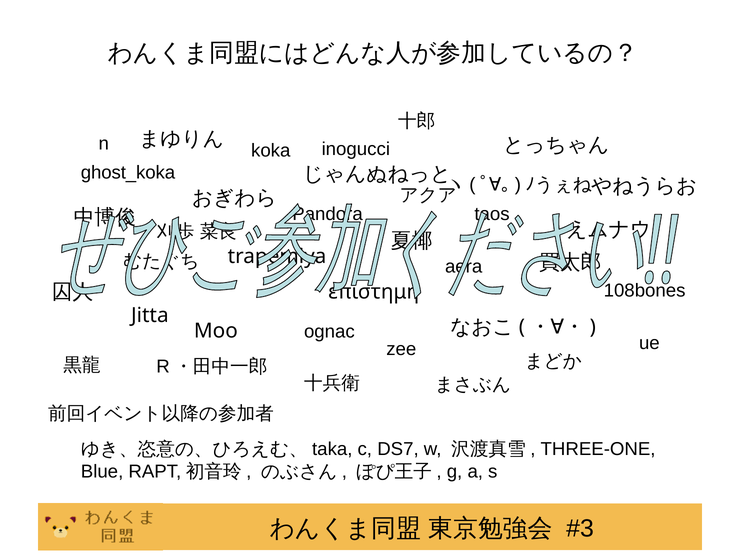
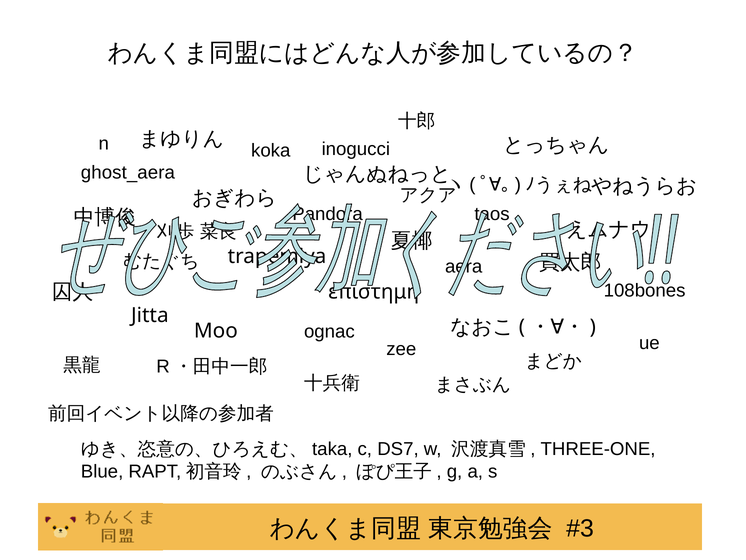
ghost_koka: ghost_koka -> ghost_aera
